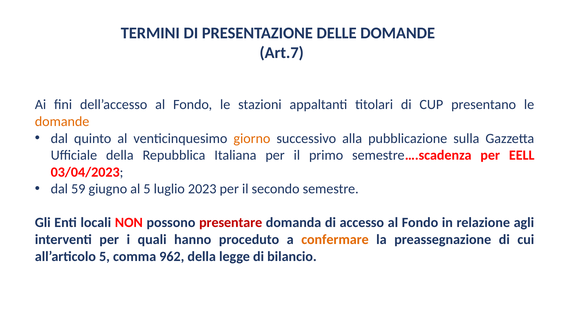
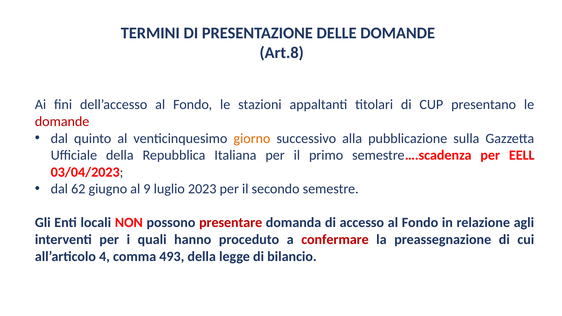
Art.7: Art.7 -> Art.8
domande at (62, 122) colour: orange -> red
59: 59 -> 62
al 5: 5 -> 9
confermare colour: orange -> red
all’articolo 5: 5 -> 4
962: 962 -> 493
